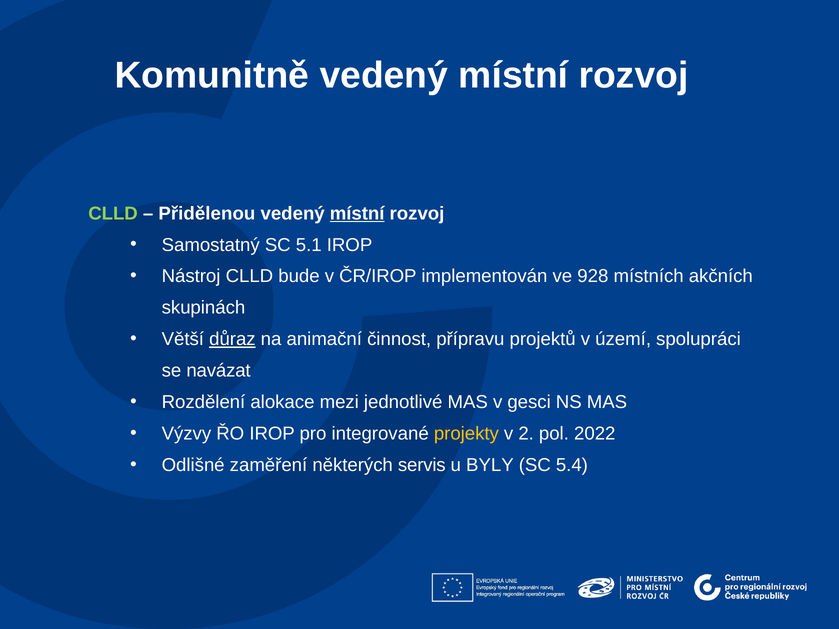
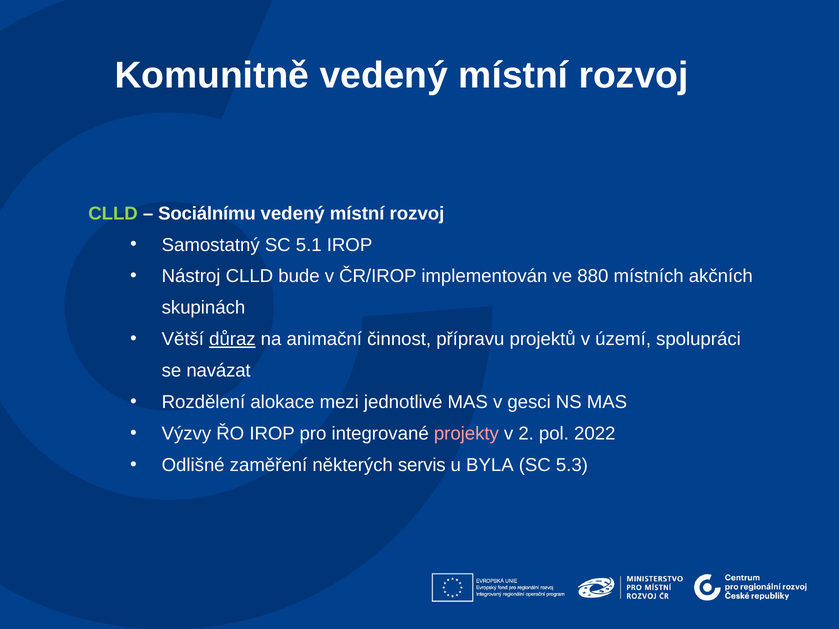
Přidělenou: Přidělenou -> Sociálnímu
místní at (357, 213) underline: present -> none
928: 928 -> 880
projekty colour: yellow -> pink
BYLY: BYLY -> BYLA
5.4: 5.4 -> 5.3
